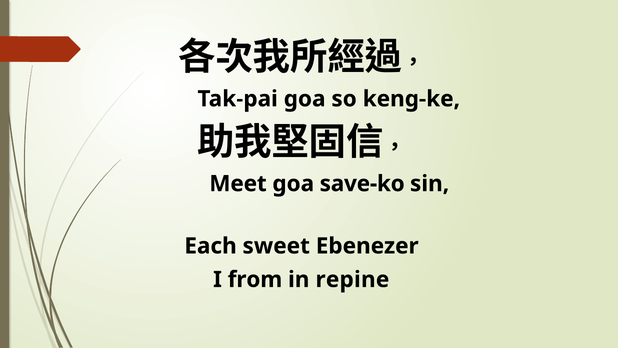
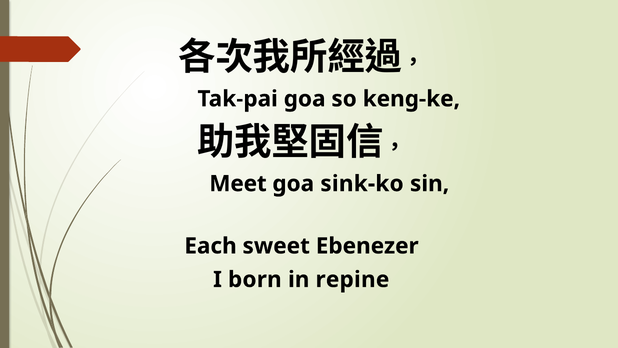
save-ko: save-ko -> sink-ko
from: from -> born
